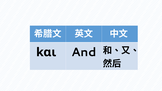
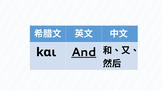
And underline: none -> present
